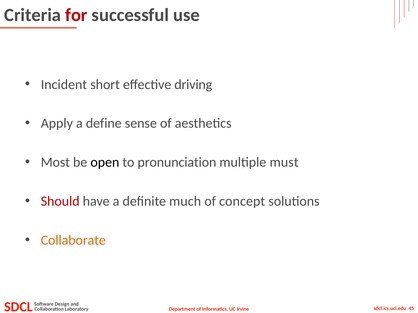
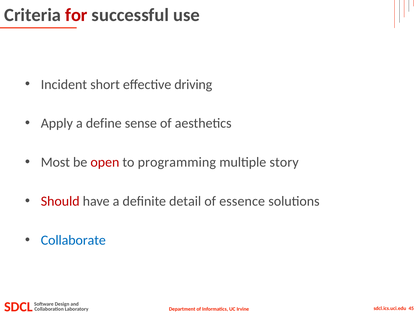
open colour: black -> red
pronunciation: pronunciation -> programming
must: must -> story
much: much -> detail
concept: concept -> essence
Collaborate colour: orange -> blue
